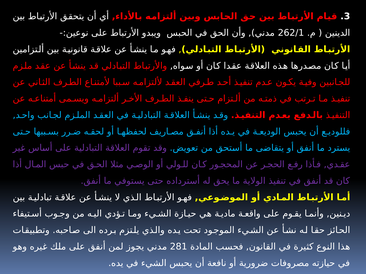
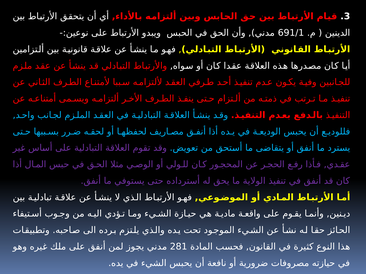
262/1: 262/1 -> 691/1
